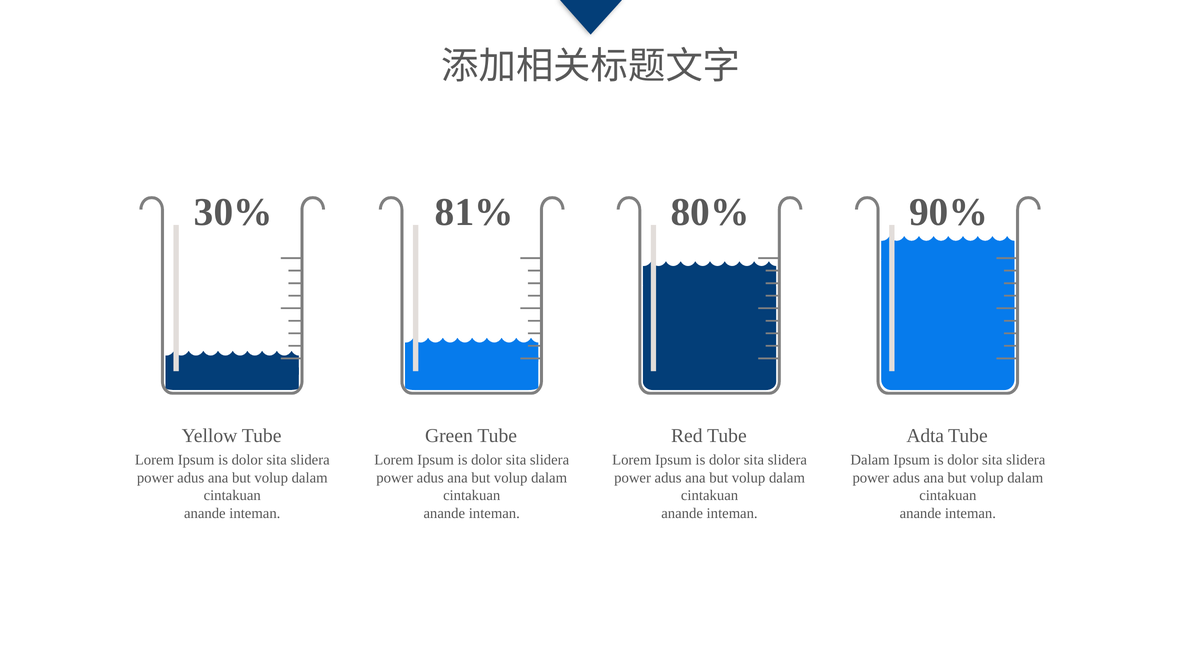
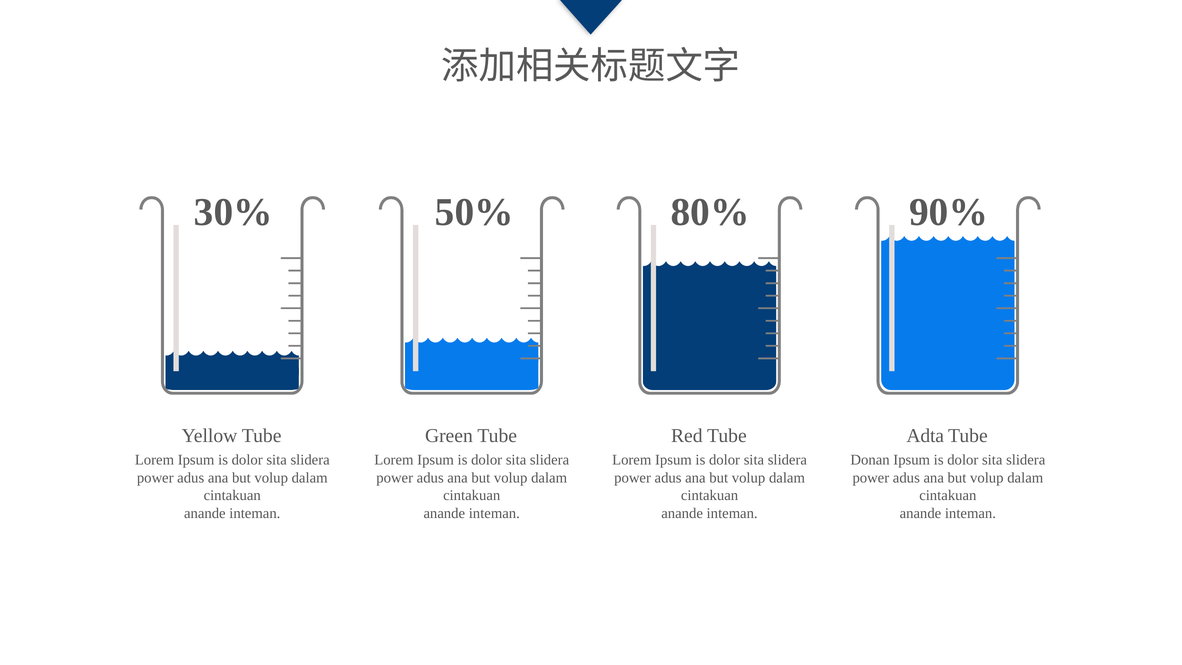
81%: 81% -> 50%
Dalam at (870, 460): Dalam -> Donan
